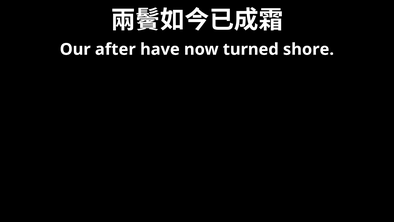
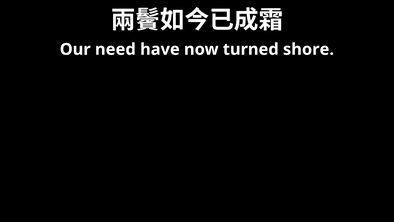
after: after -> need
